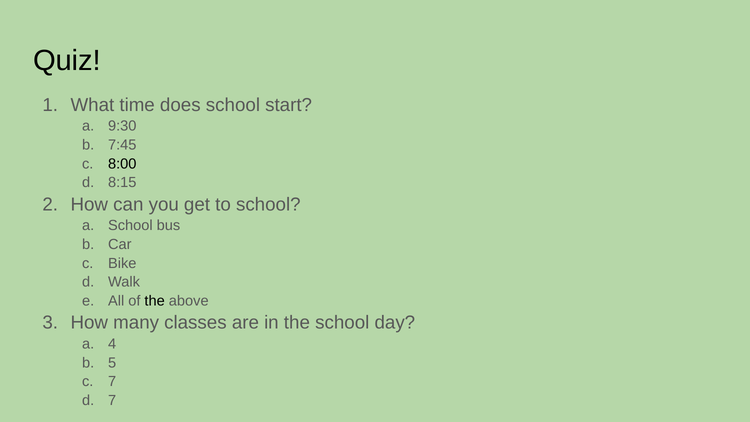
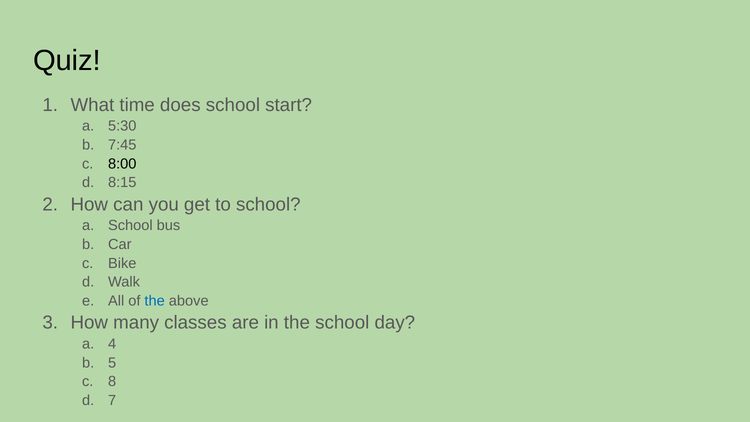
9:30: 9:30 -> 5:30
the at (155, 301) colour: black -> blue
7 at (112, 381): 7 -> 8
